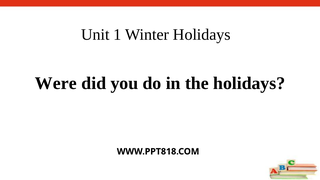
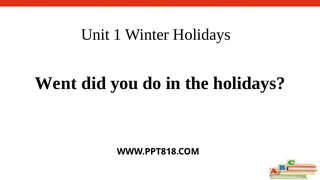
Were: Were -> Went
